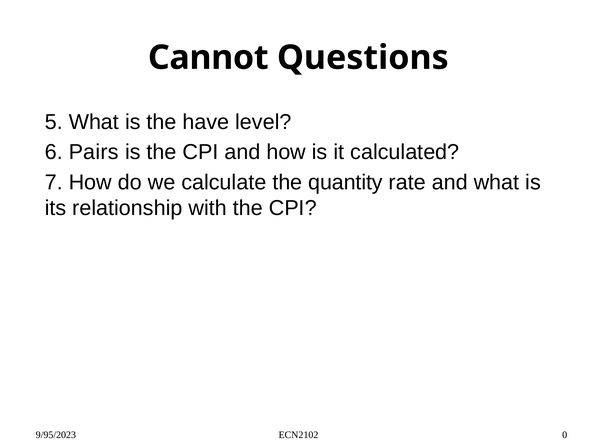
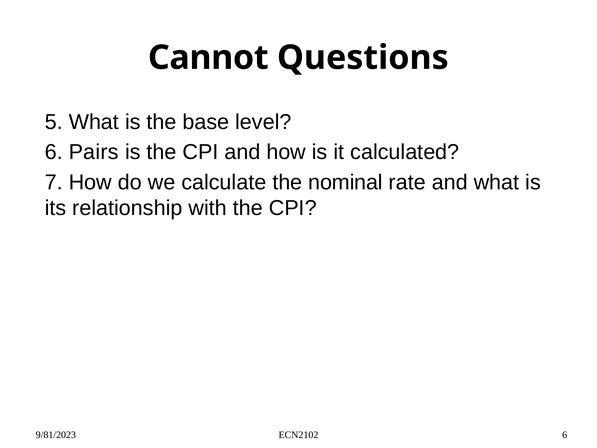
have: have -> base
quantity: quantity -> nominal
9/95/2023: 9/95/2023 -> 9/81/2023
ECN2102 0: 0 -> 6
